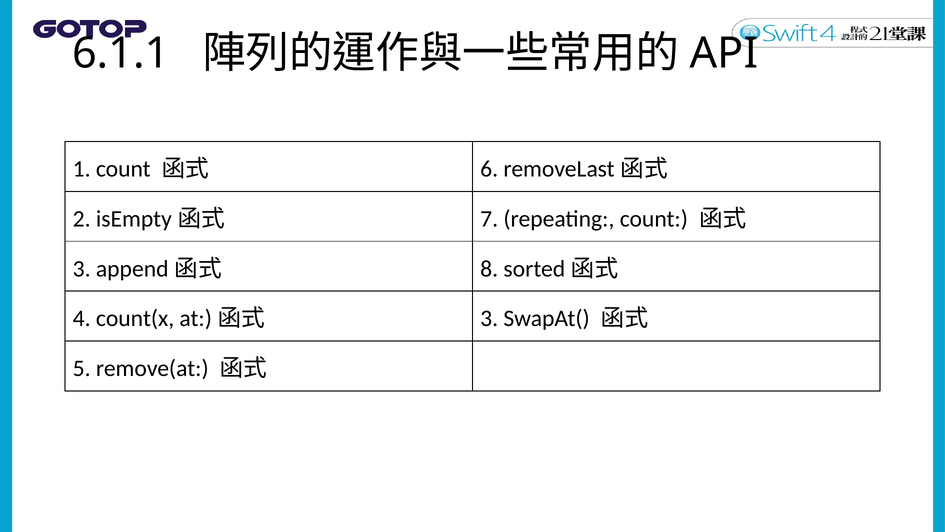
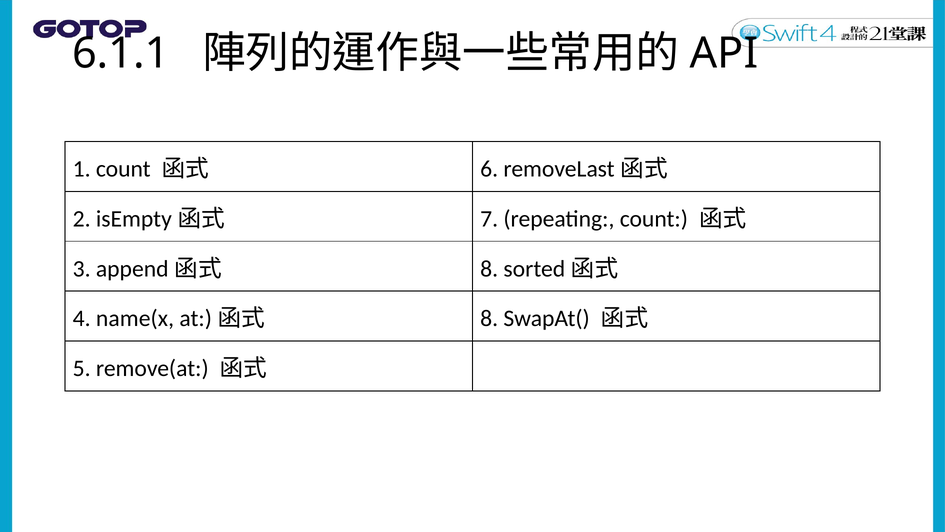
count(x: count(x -> name(x
3 at (489, 318): 3 -> 8
